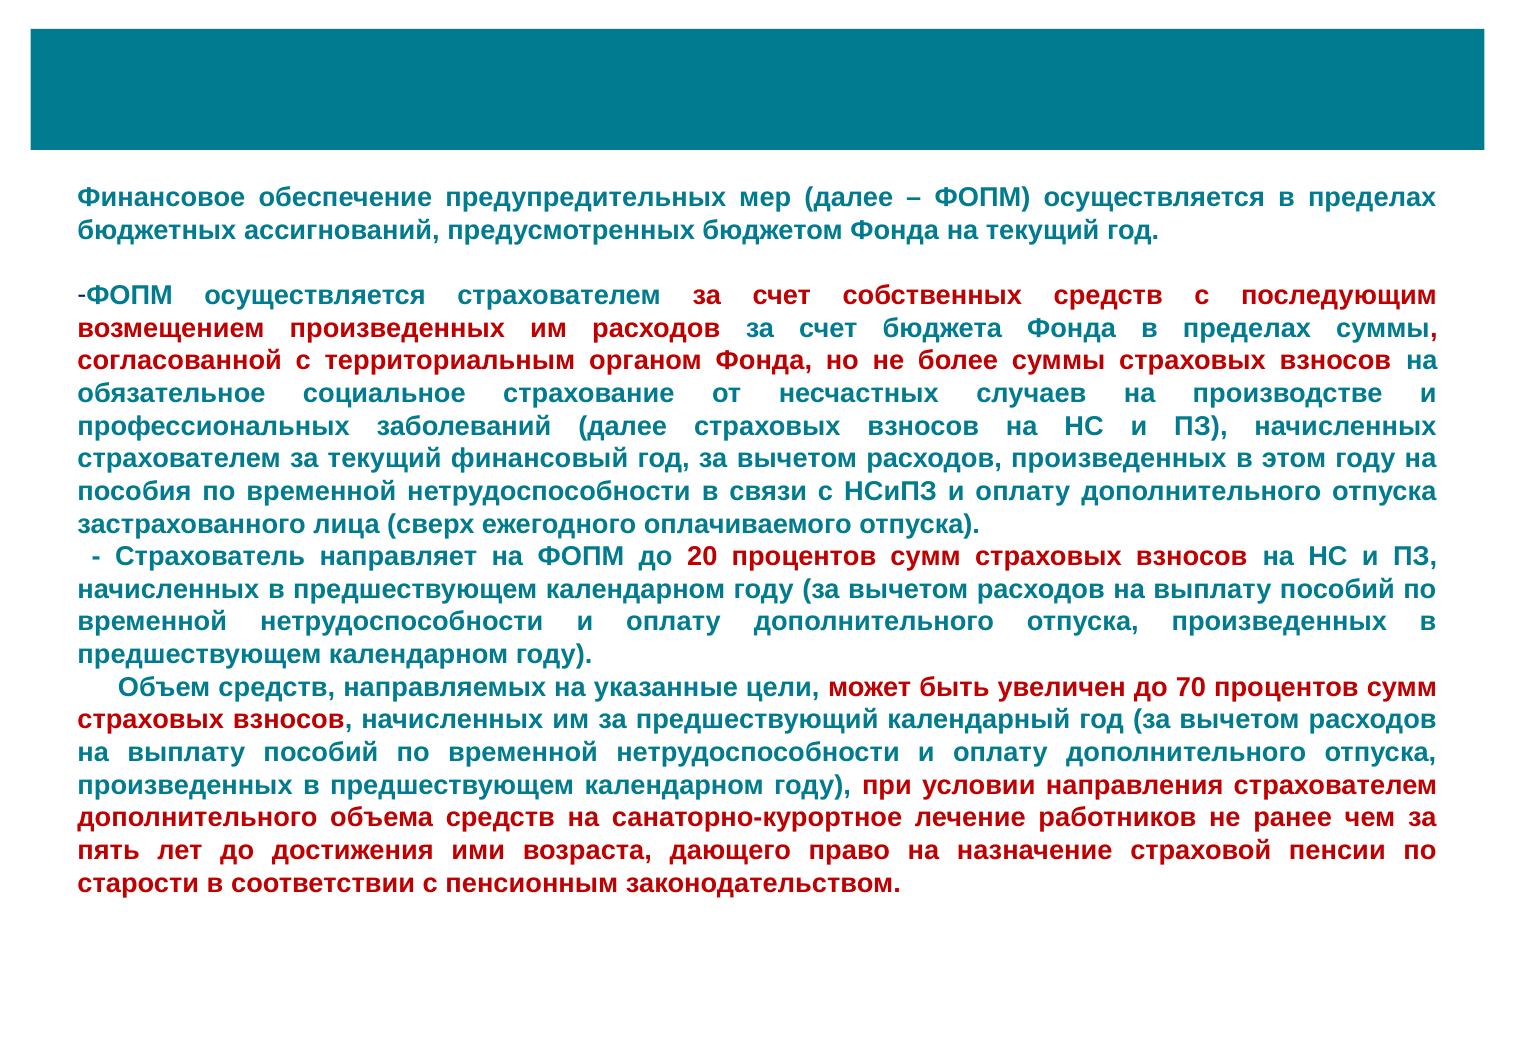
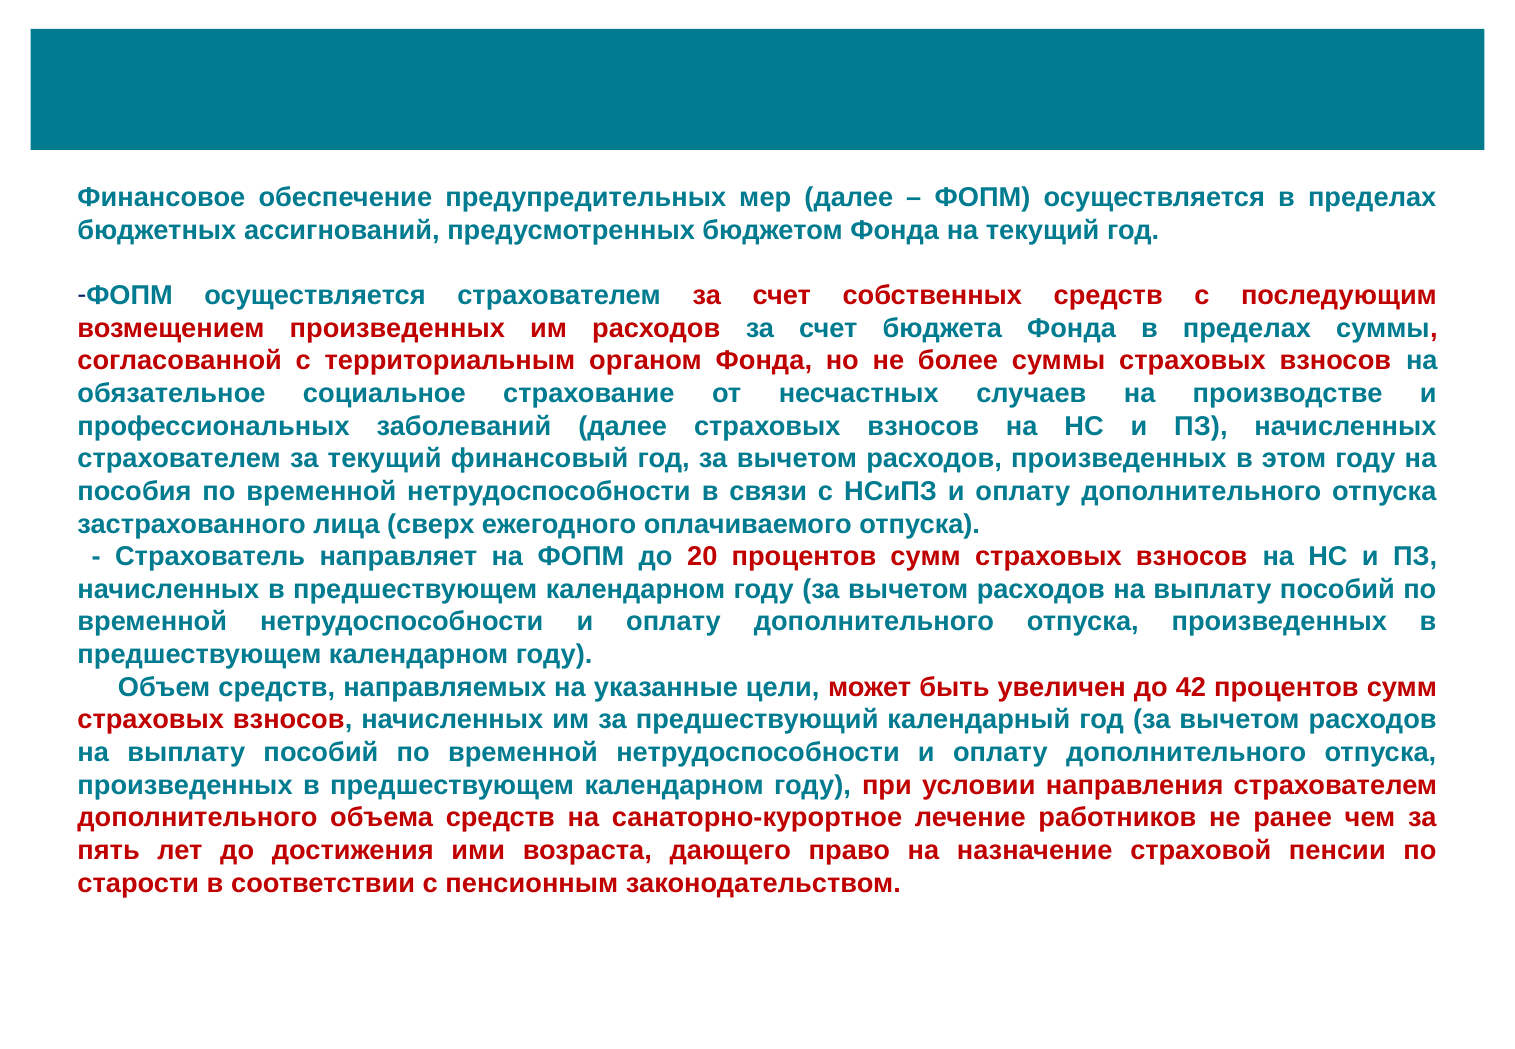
70: 70 -> 42
